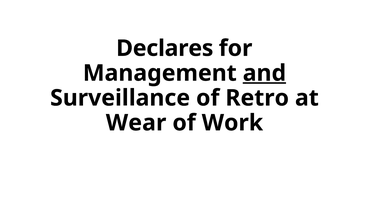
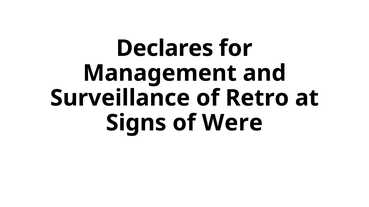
and underline: present -> none
Wear: Wear -> Signs
Work: Work -> Were
